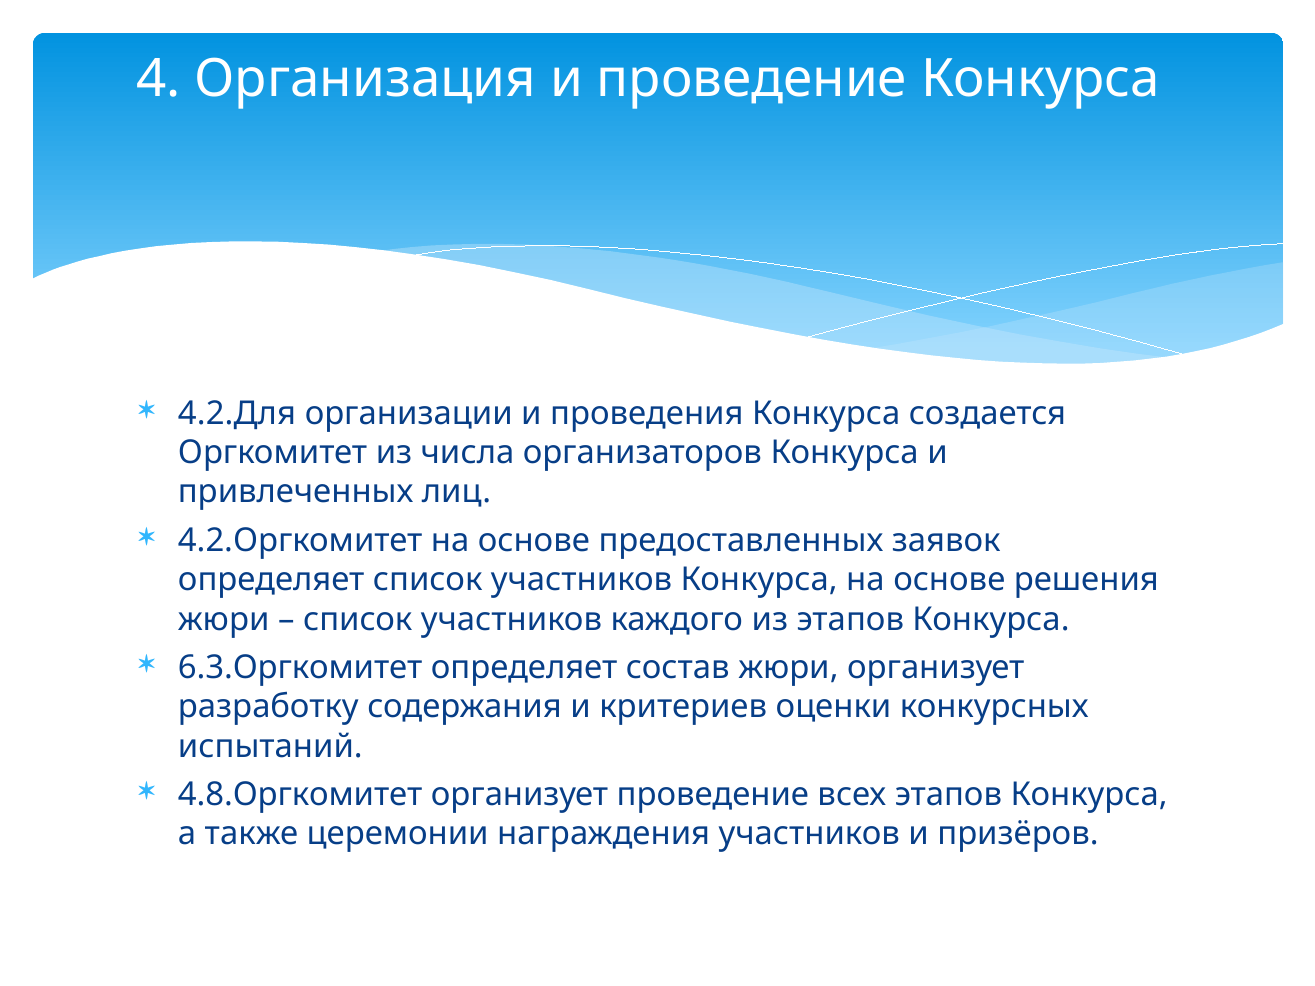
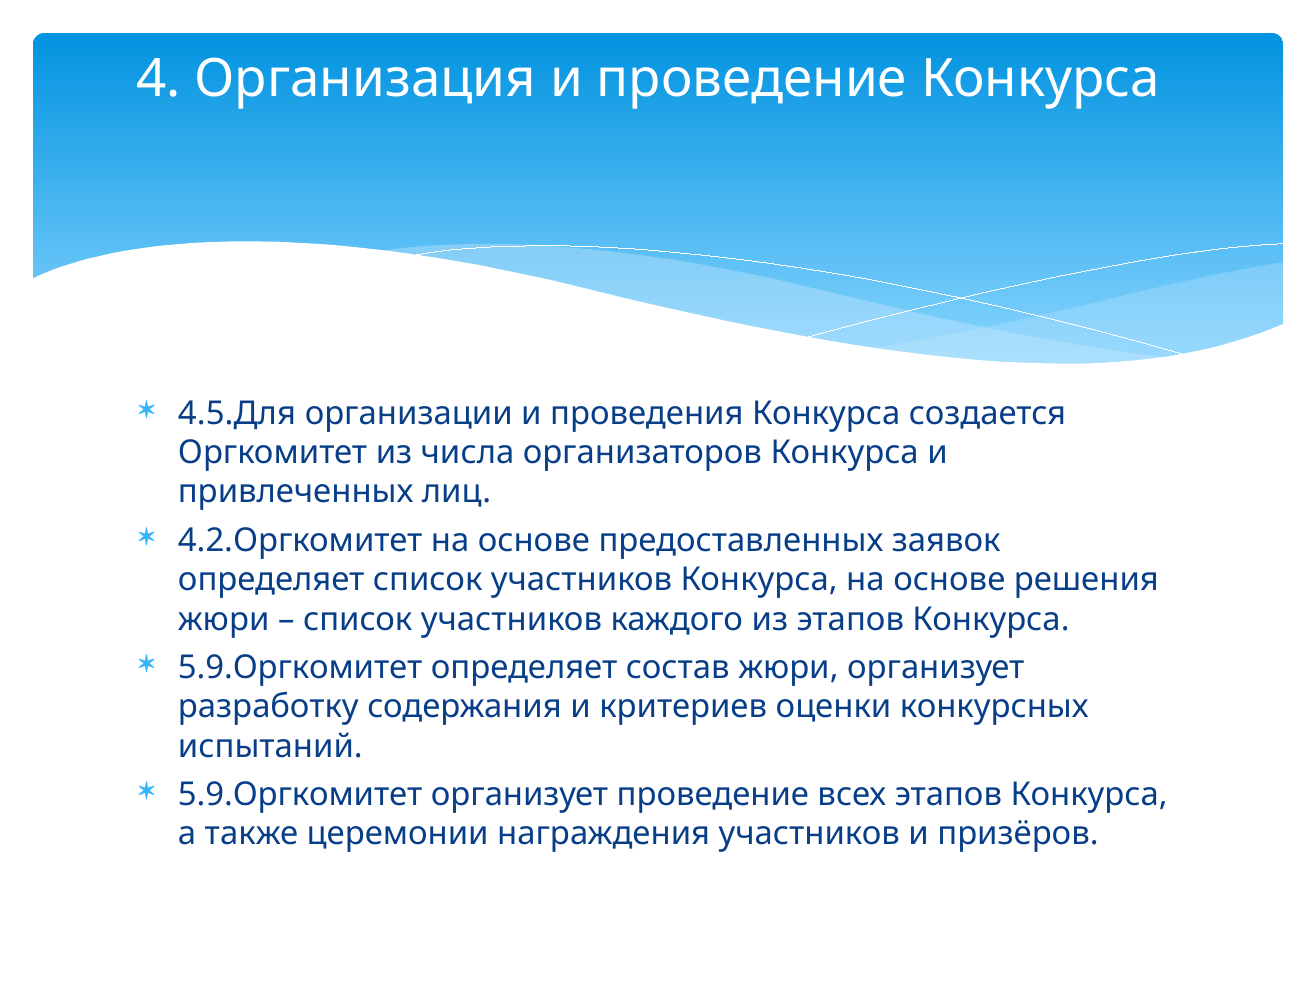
4.2.Для: 4.2.Для -> 4.5.Для
6.3.Оргкомитет at (300, 668): 6.3.Оргкомитет -> 5.9.Оргкомитет
4.8.Оргкомитет at (300, 795): 4.8.Оргкомитет -> 5.9.Оргкомитет
